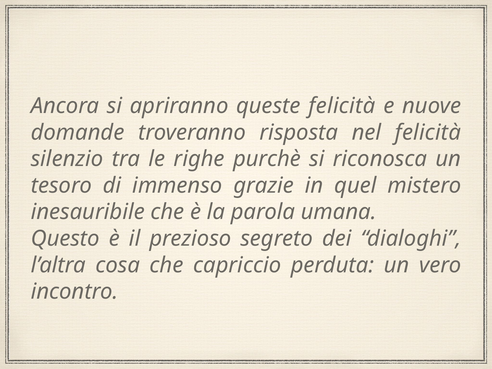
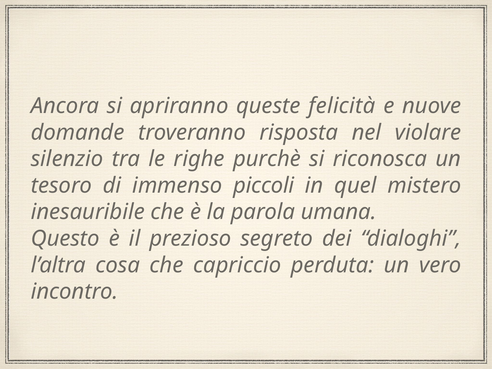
nel felicità: felicità -> violare
grazie: grazie -> piccoli
